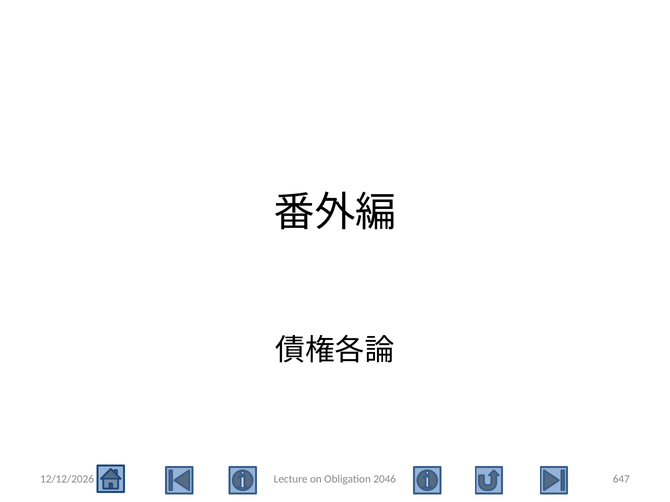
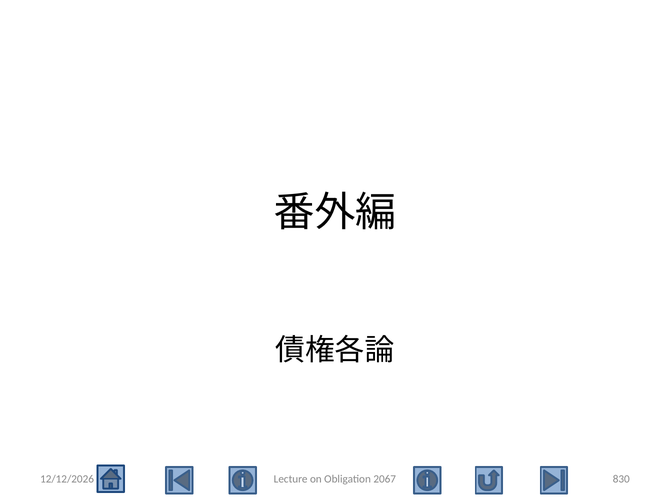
2046: 2046 -> 2067
647: 647 -> 830
